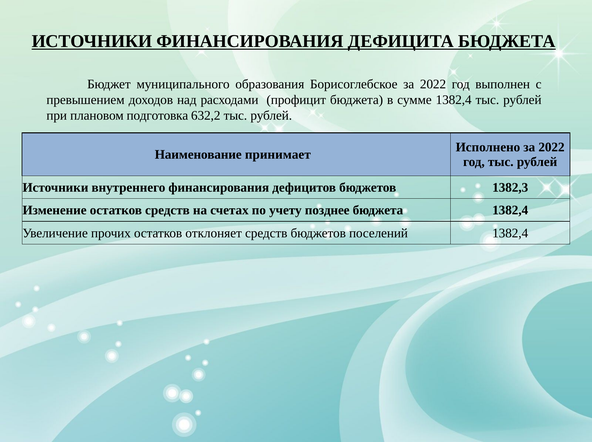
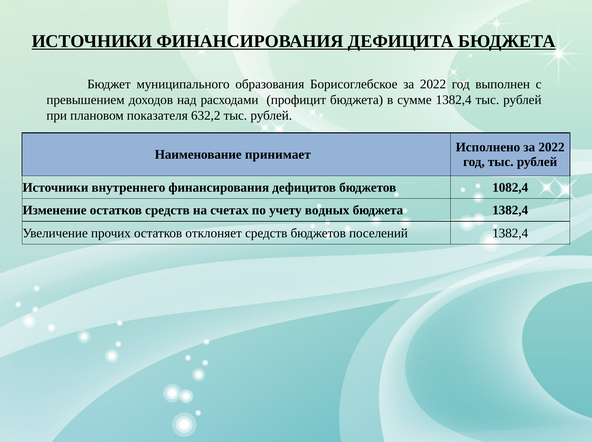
подготовка: подготовка -> показателя
1382,3: 1382,3 -> 1082,4
позднее: позднее -> водных
